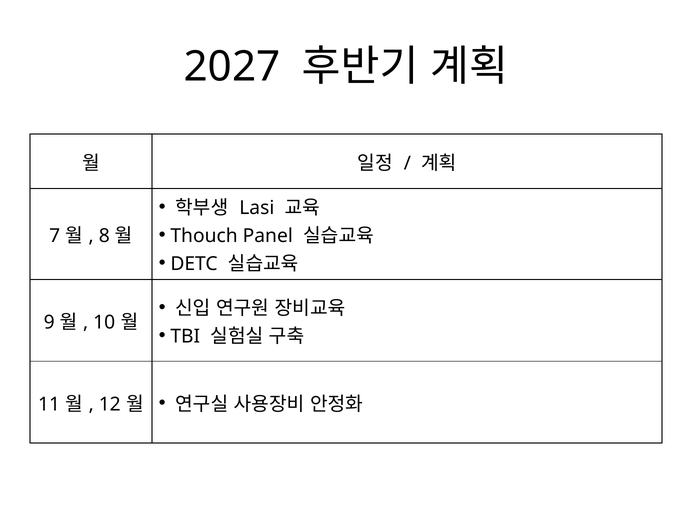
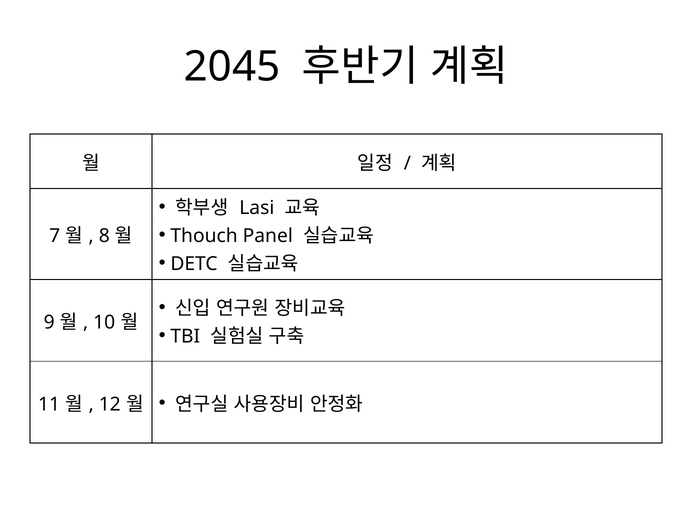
2027: 2027 -> 2045
